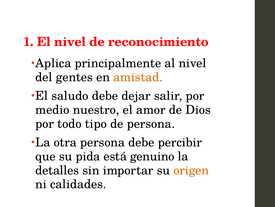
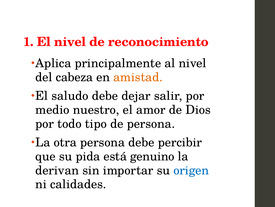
gentes: gentes -> cabeza
detalles: detalles -> derivan
origen colour: orange -> blue
